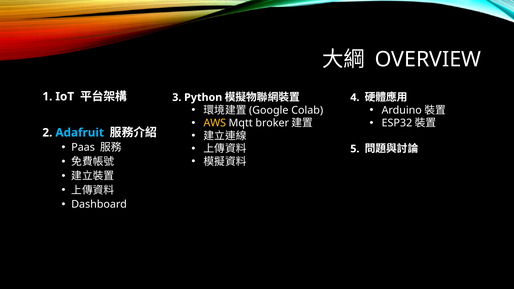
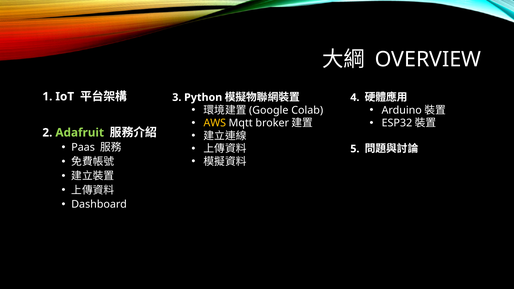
Adafruit colour: light blue -> light green
